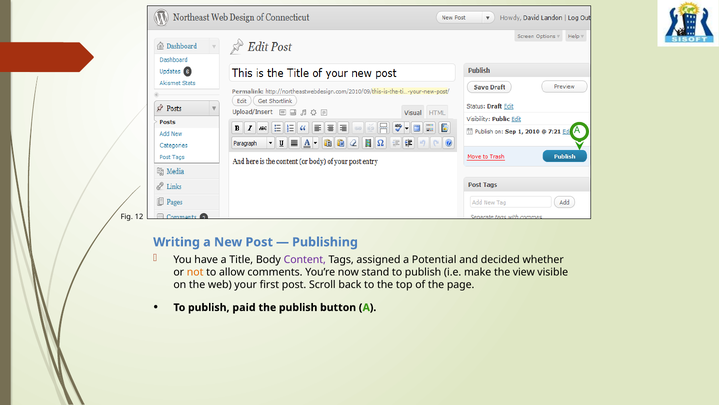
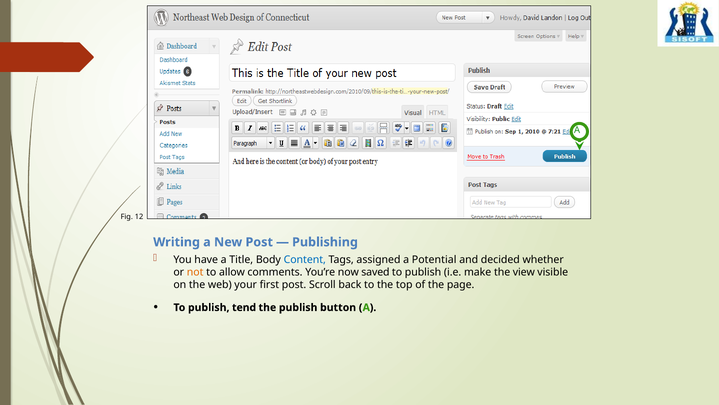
Content colour: purple -> blue
stand: stand -> saved
paid: paid -> tend
